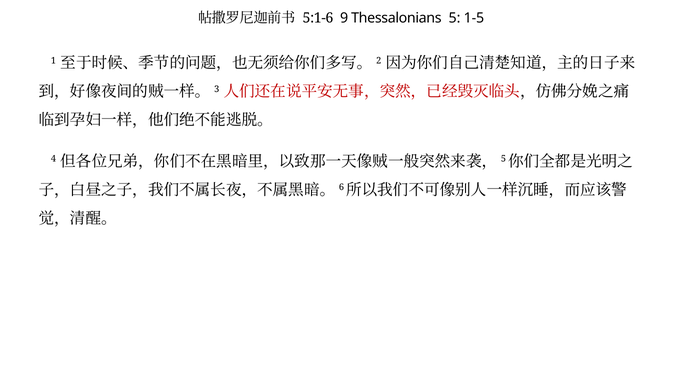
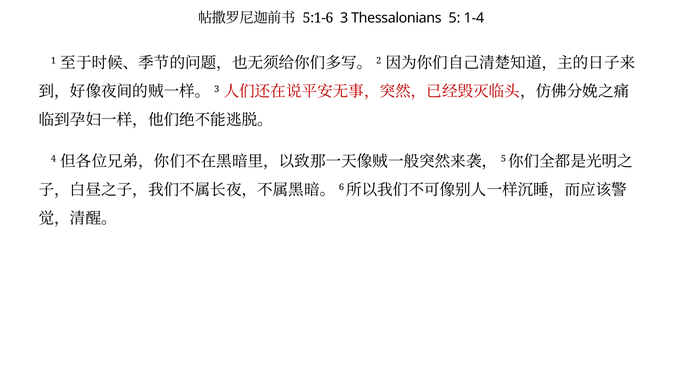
9: 9 -> 3
1-5: 1-5 -> 1-4
